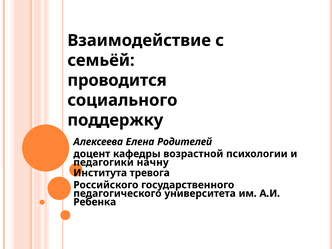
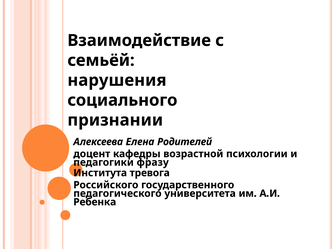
проводится: проводится -> нарушения
поддержку: поддержку -> признании
начну: начну -> фразу
